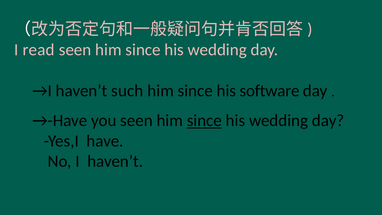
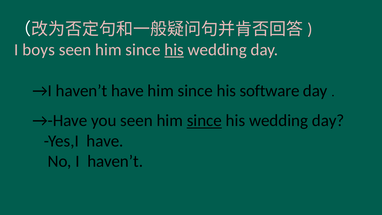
read: read -> boys
his at (174, 50) underline: none -> present
haven’t such: such -> have
